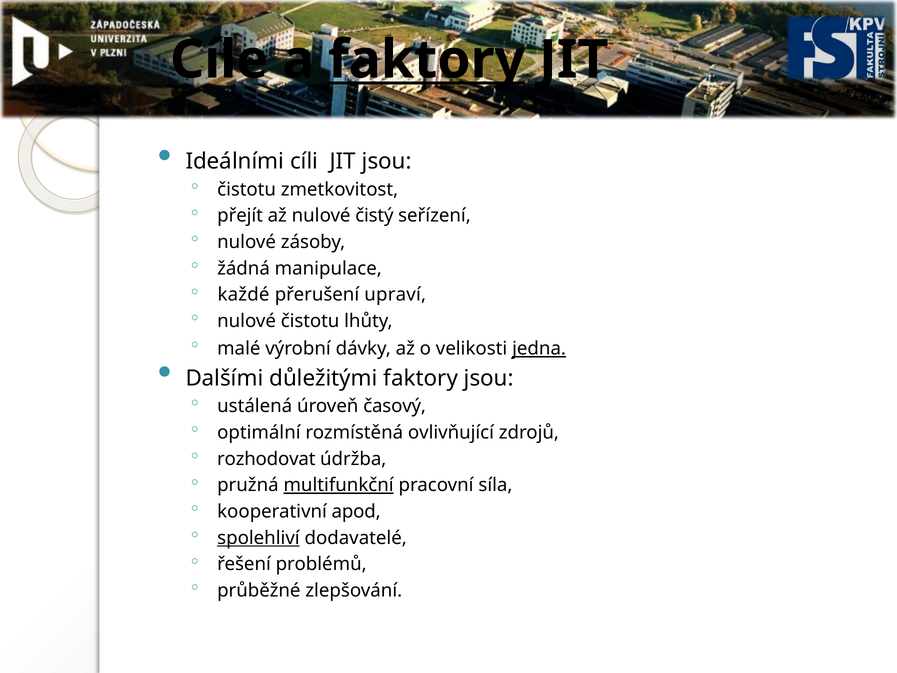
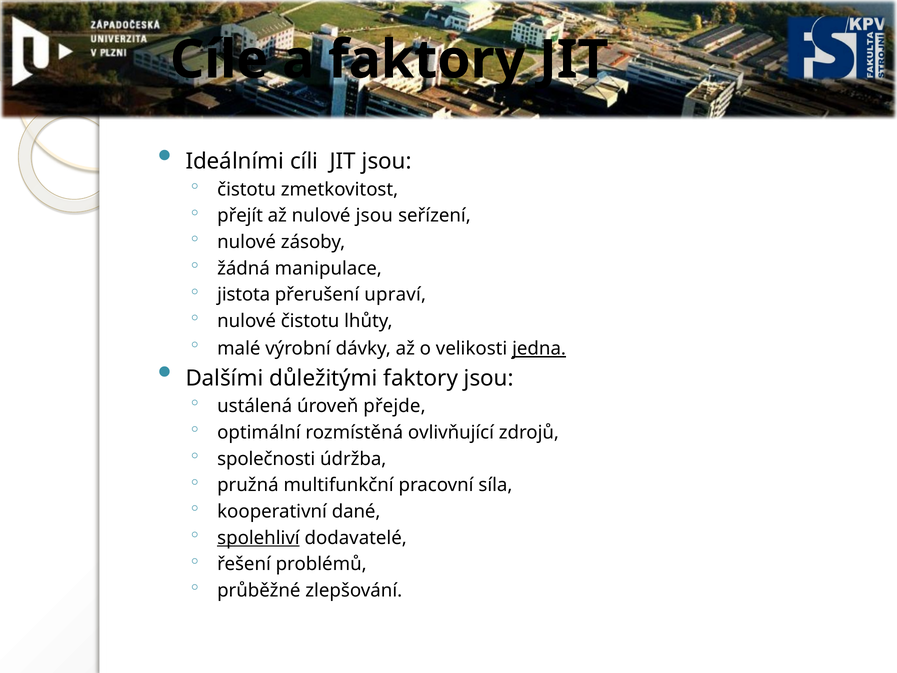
faktory at (427, 60) underline: present -> none
nulové čistý: čistý -> jsou
každé: každé -> jistota
časový: časový -> přejde
rozhodovat: rozhodovat -> společnosti
multifunkční underline: present -> none
apod: apod -> dané
